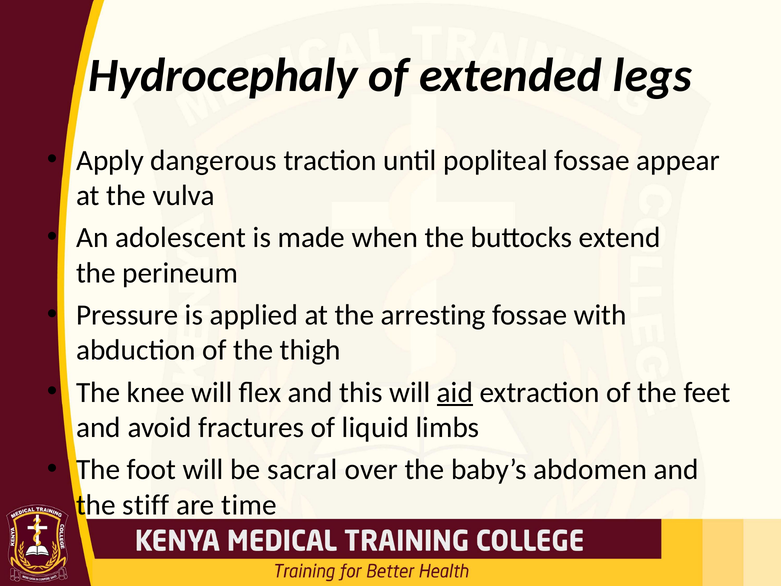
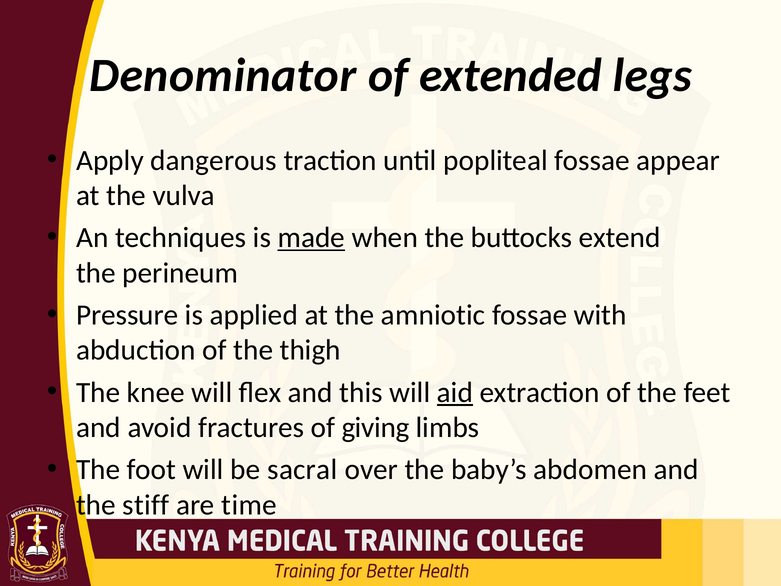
Hydrocephaly: Hydrocephaly -> Denominator
adolescent: adolescent -> techniques
made underline: none -> present
arresting: arresting -> amniotic
liquid: liquid -> giving
